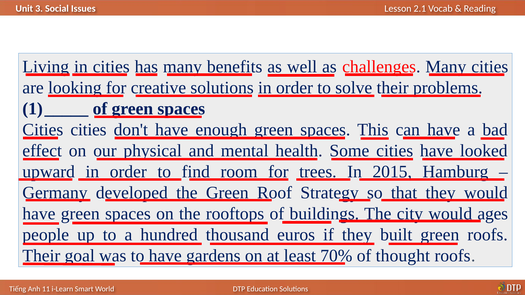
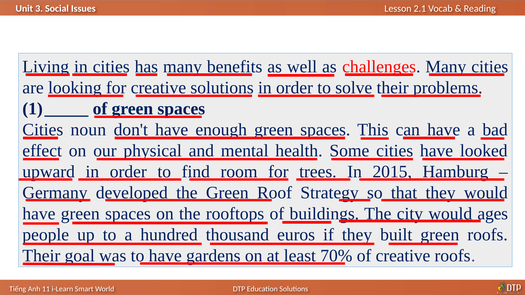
cities at (88, 130): cities -> noun
of thought: thought -> creative
